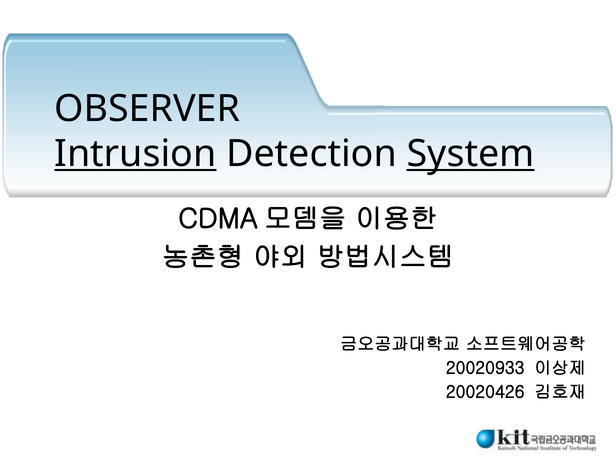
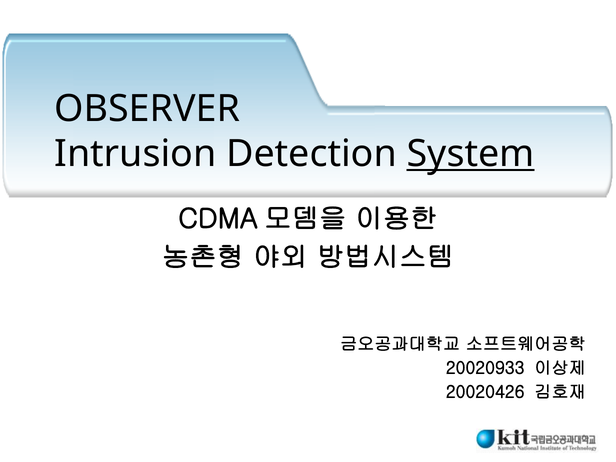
Intrusion underline: present -> none
